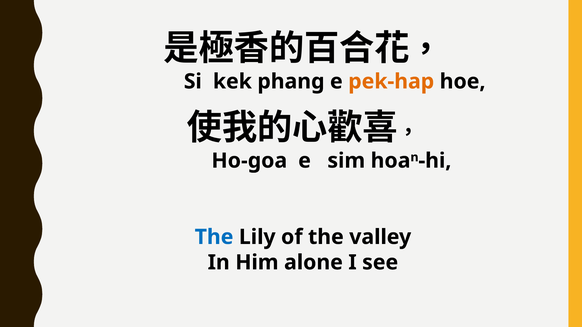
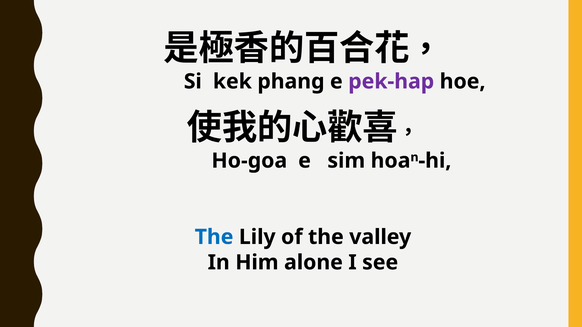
pek-hap colour: orange -> purple
